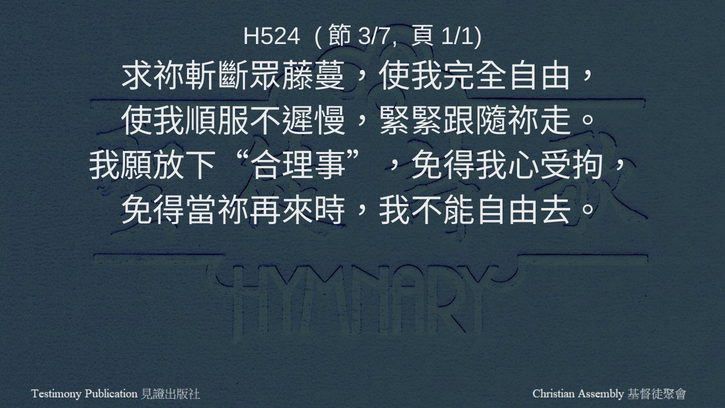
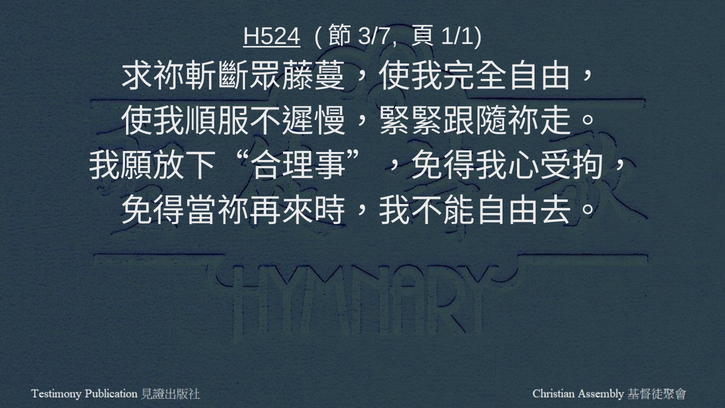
H524 underline: none -> present
